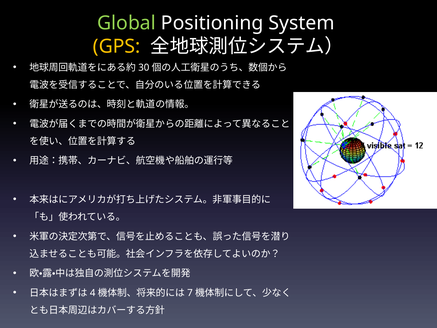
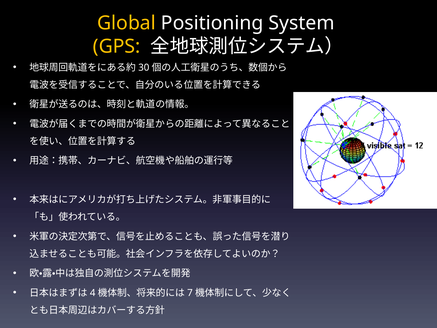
Global colour: light green -> yellow
